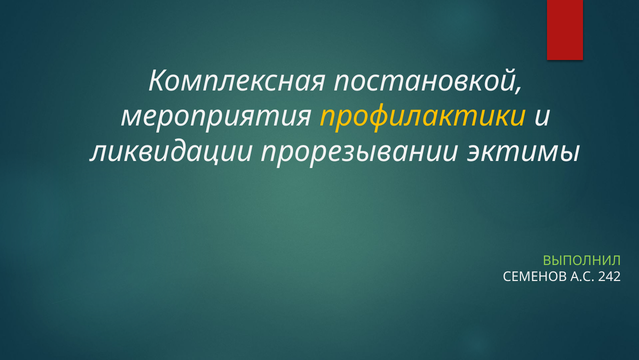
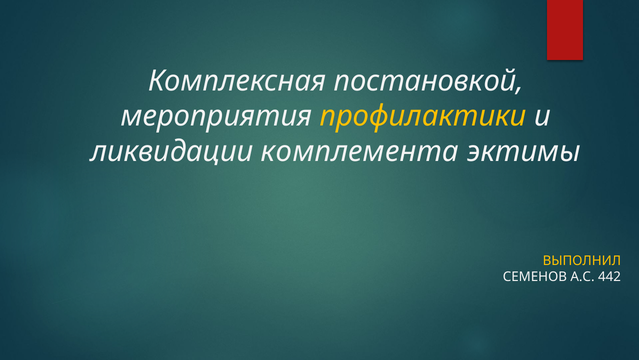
прорезывании: прорезывании -> комплемента
ВЫПОЛНИЛ colour: light green -> yellow
242: 242 -> 442
